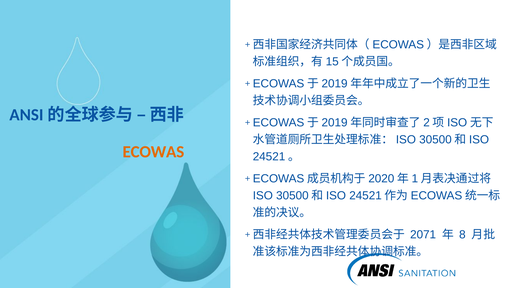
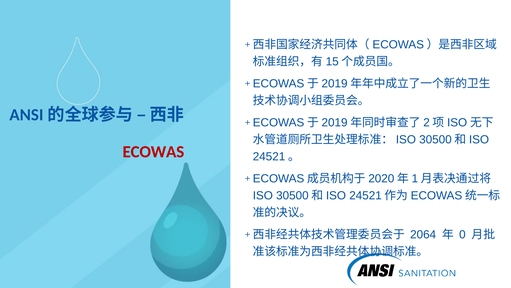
ECOWAS colour: orange -> red
2071: 2071 -> 2064
8: 8 -> 0
